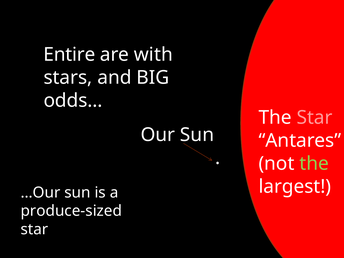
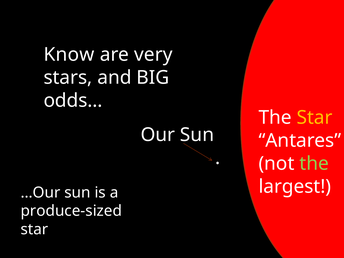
Entire: Entire -> Know
with: with -> very
Star at (315, 118) colour: pink -> yellow
